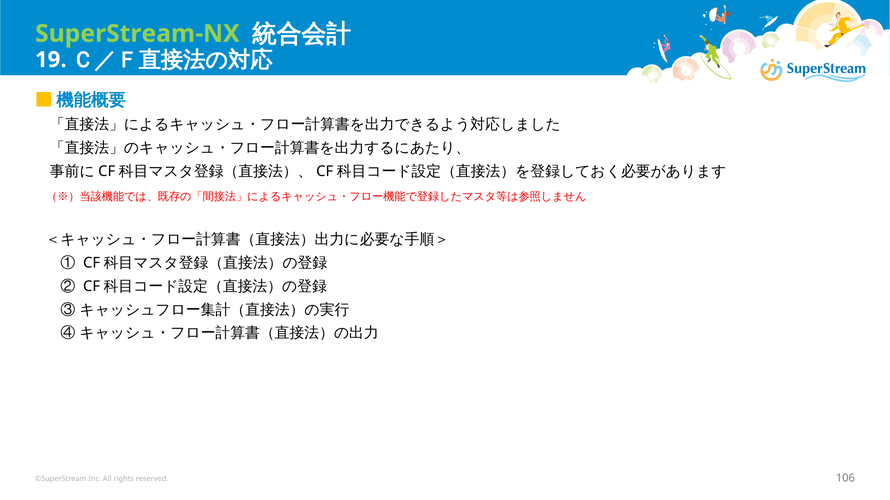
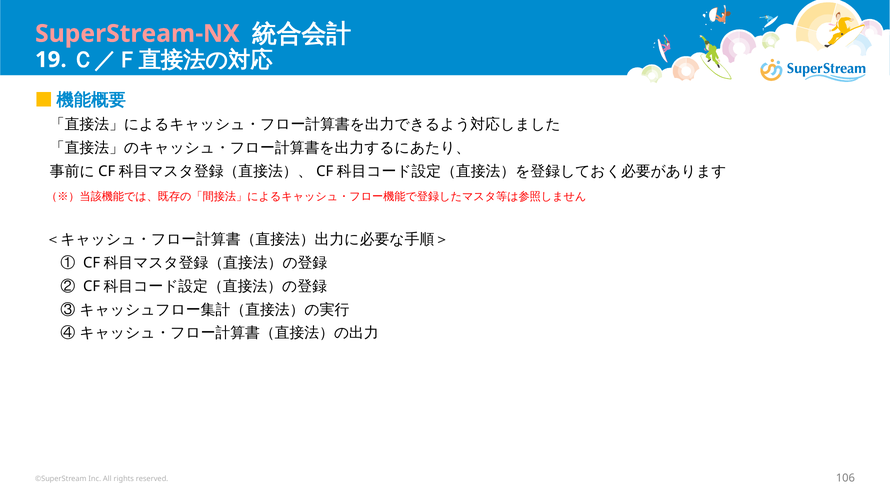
SuperStream-NX colour: light green -> pink
